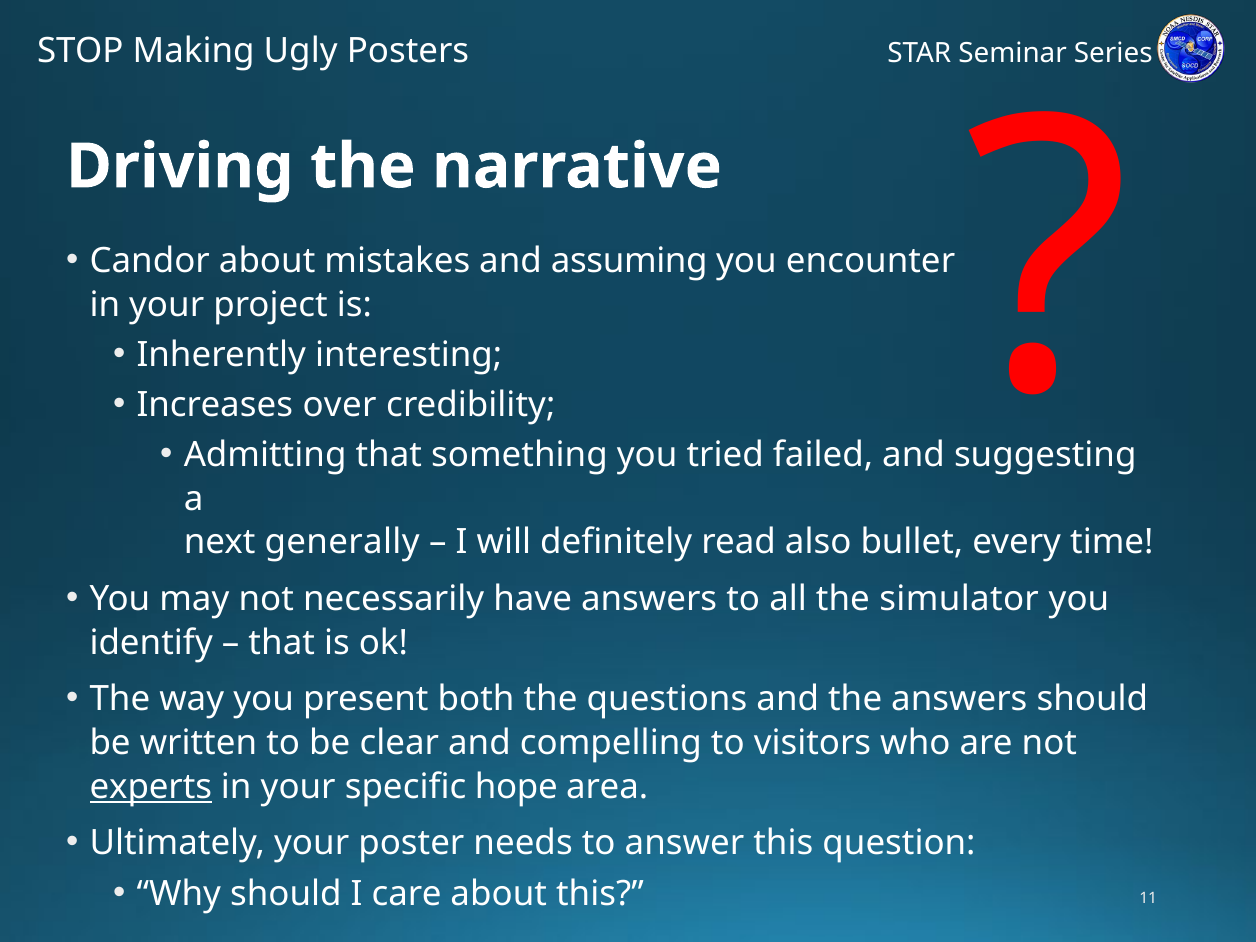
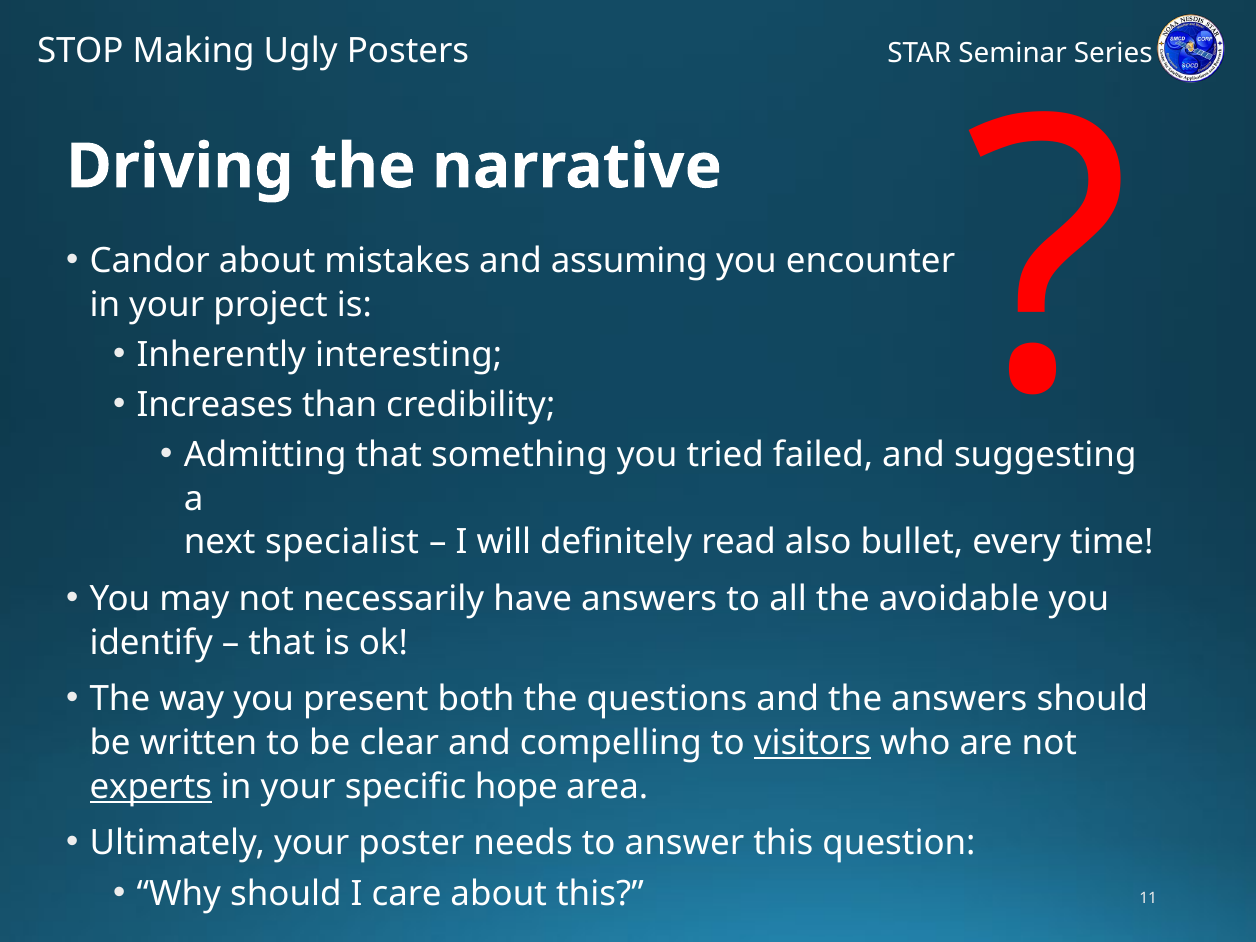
over: over -> than
generally: generally -> specialist
simulator: simulator -> avoidable
visitors underline: none -> present
